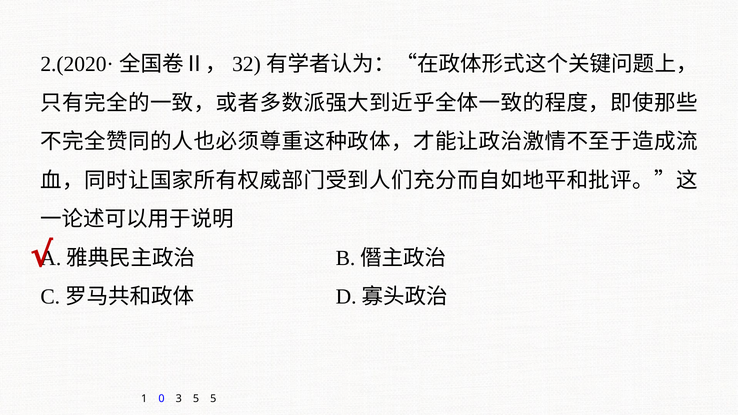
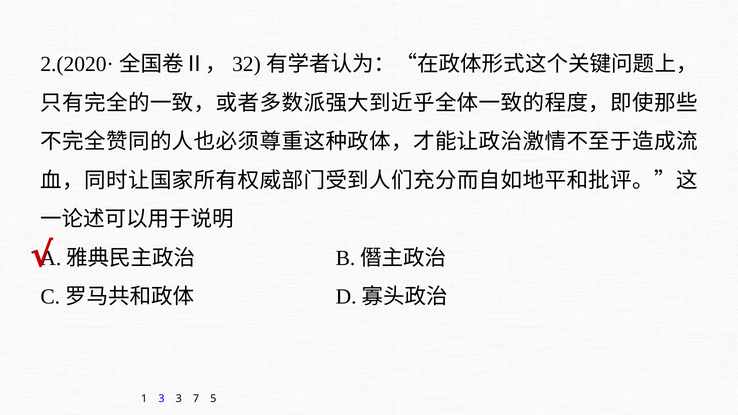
1 0: 0 -> 3
3 5: 5 -> 7
